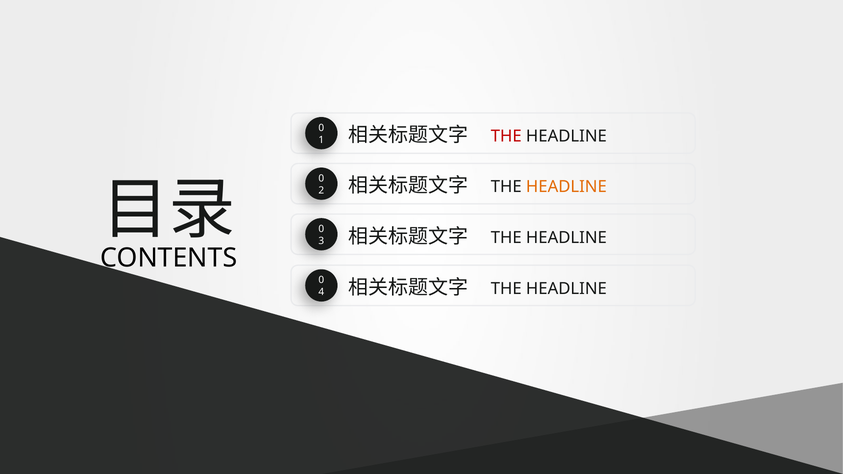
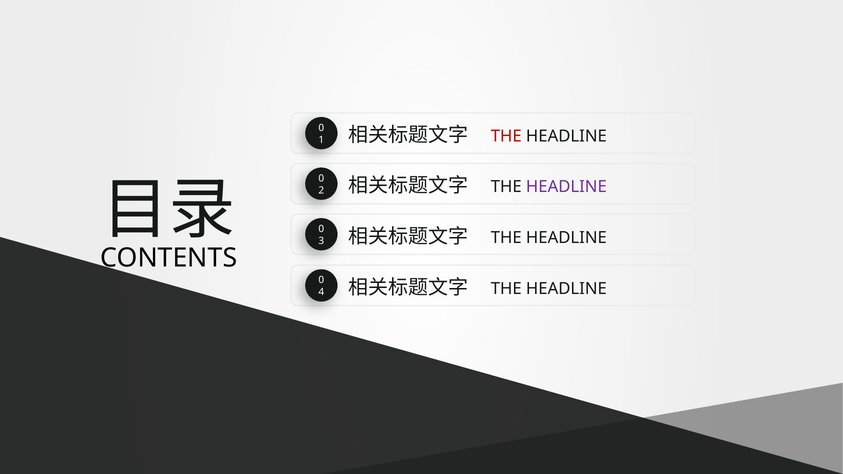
HEADLINE at (566, 187) colour: orange -> purple
